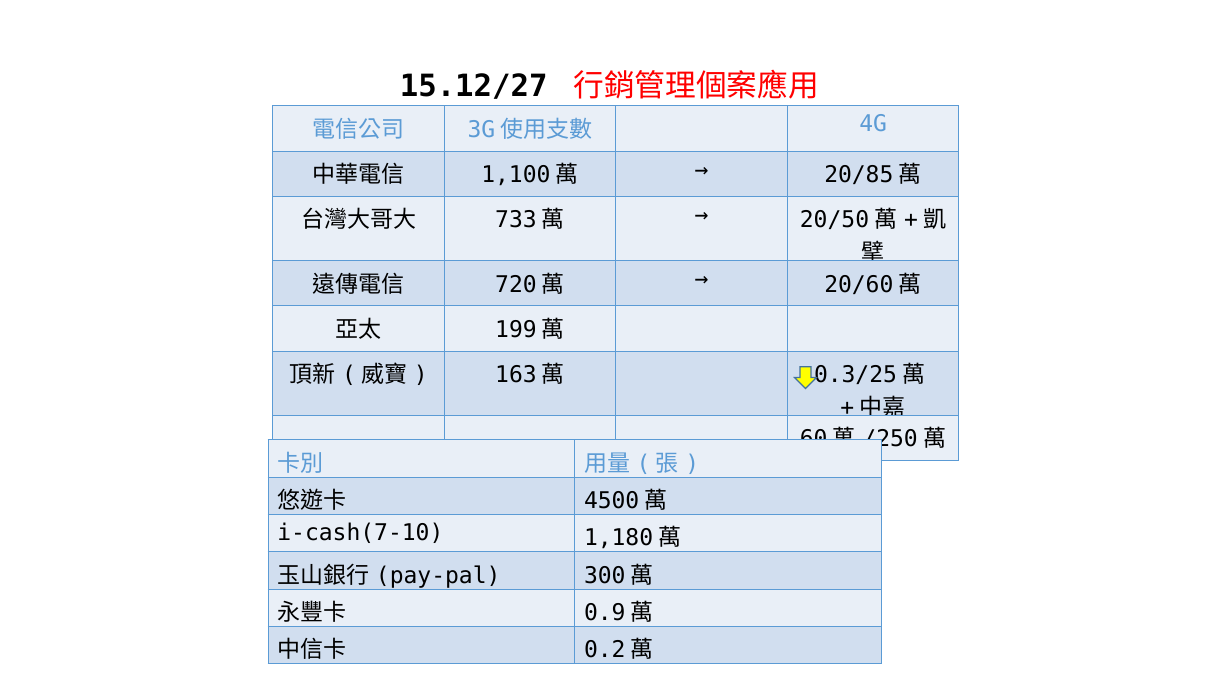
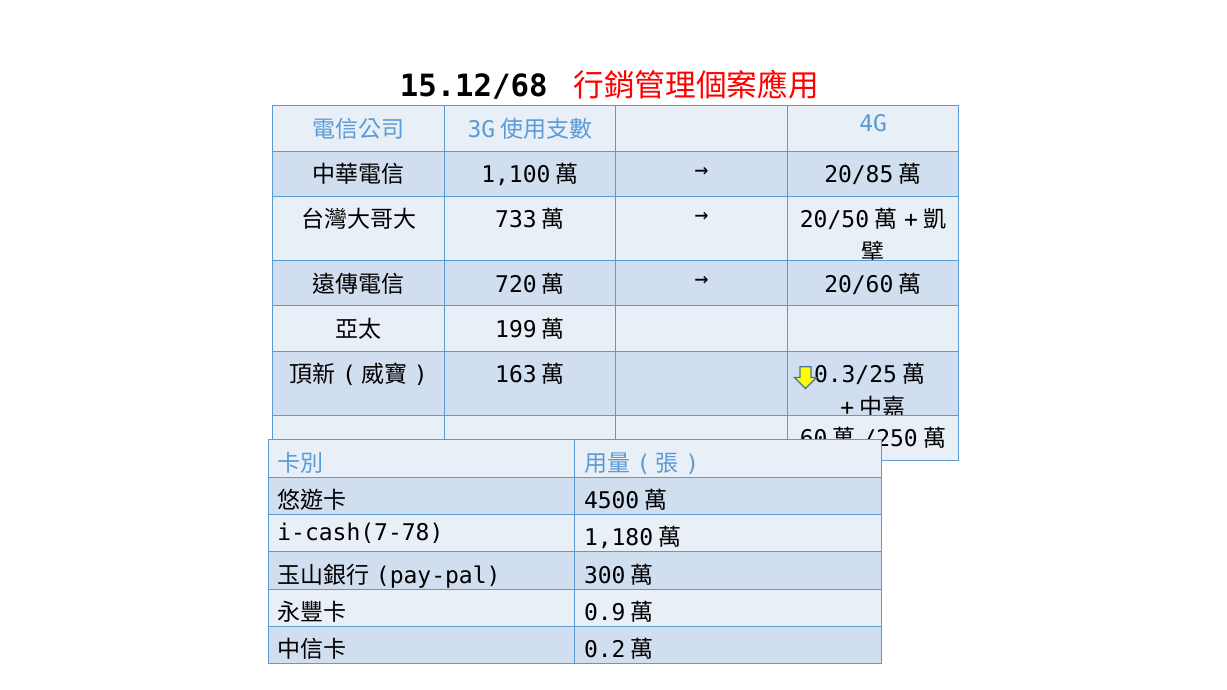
15.12/27: 15.12/27 -> 15.12/68
i-cash(7-10: i-cash(7-10 -> i-cash(7-78
